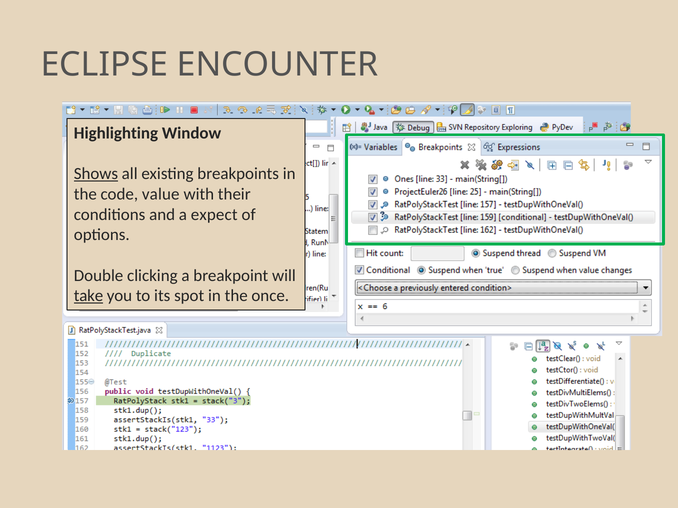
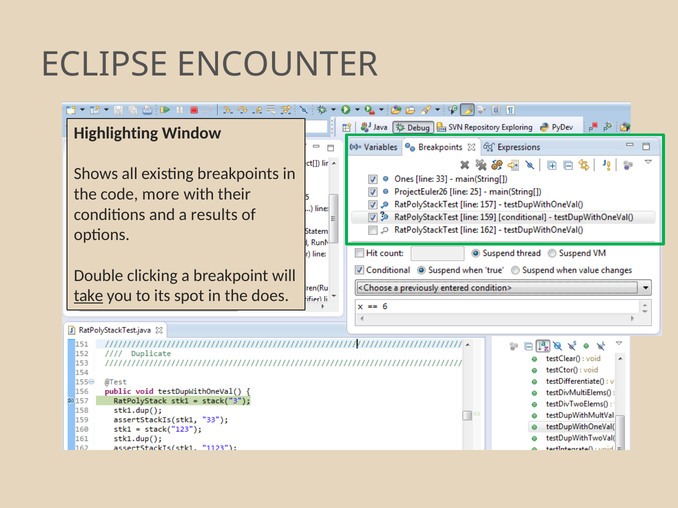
Shows underline: present -> none
value: value -> more
expect: expect -> results
once: once -> does
